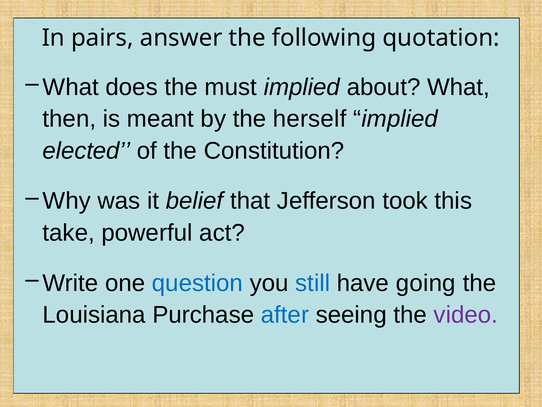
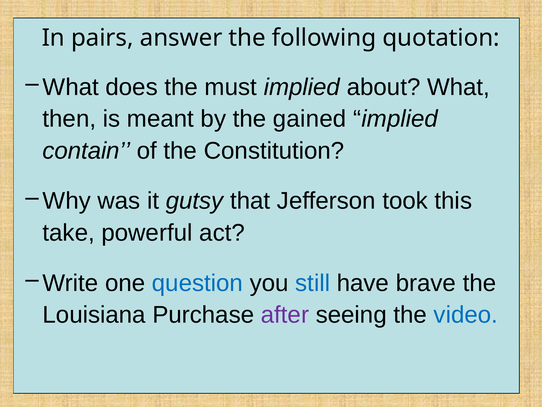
herself: herself -> gained
elected: elected -> contain
belief: belief -> gutsy
going: going -> brave
after colour: blue -> purple
video colour: purple -> blue
